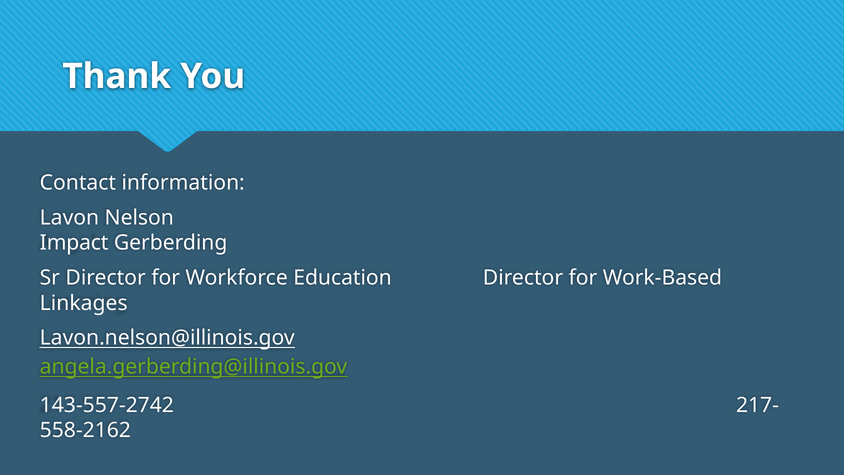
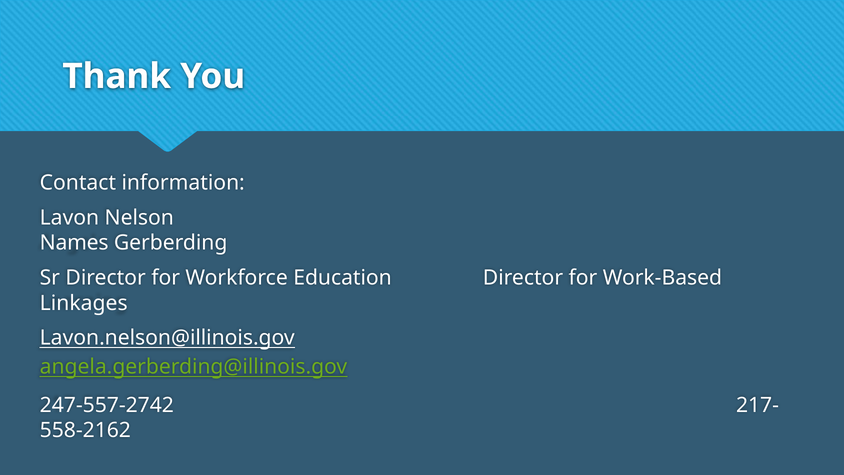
Impact: Impact -> Names
143-557-2742: 143-557-2742 -> 247-557-2742
